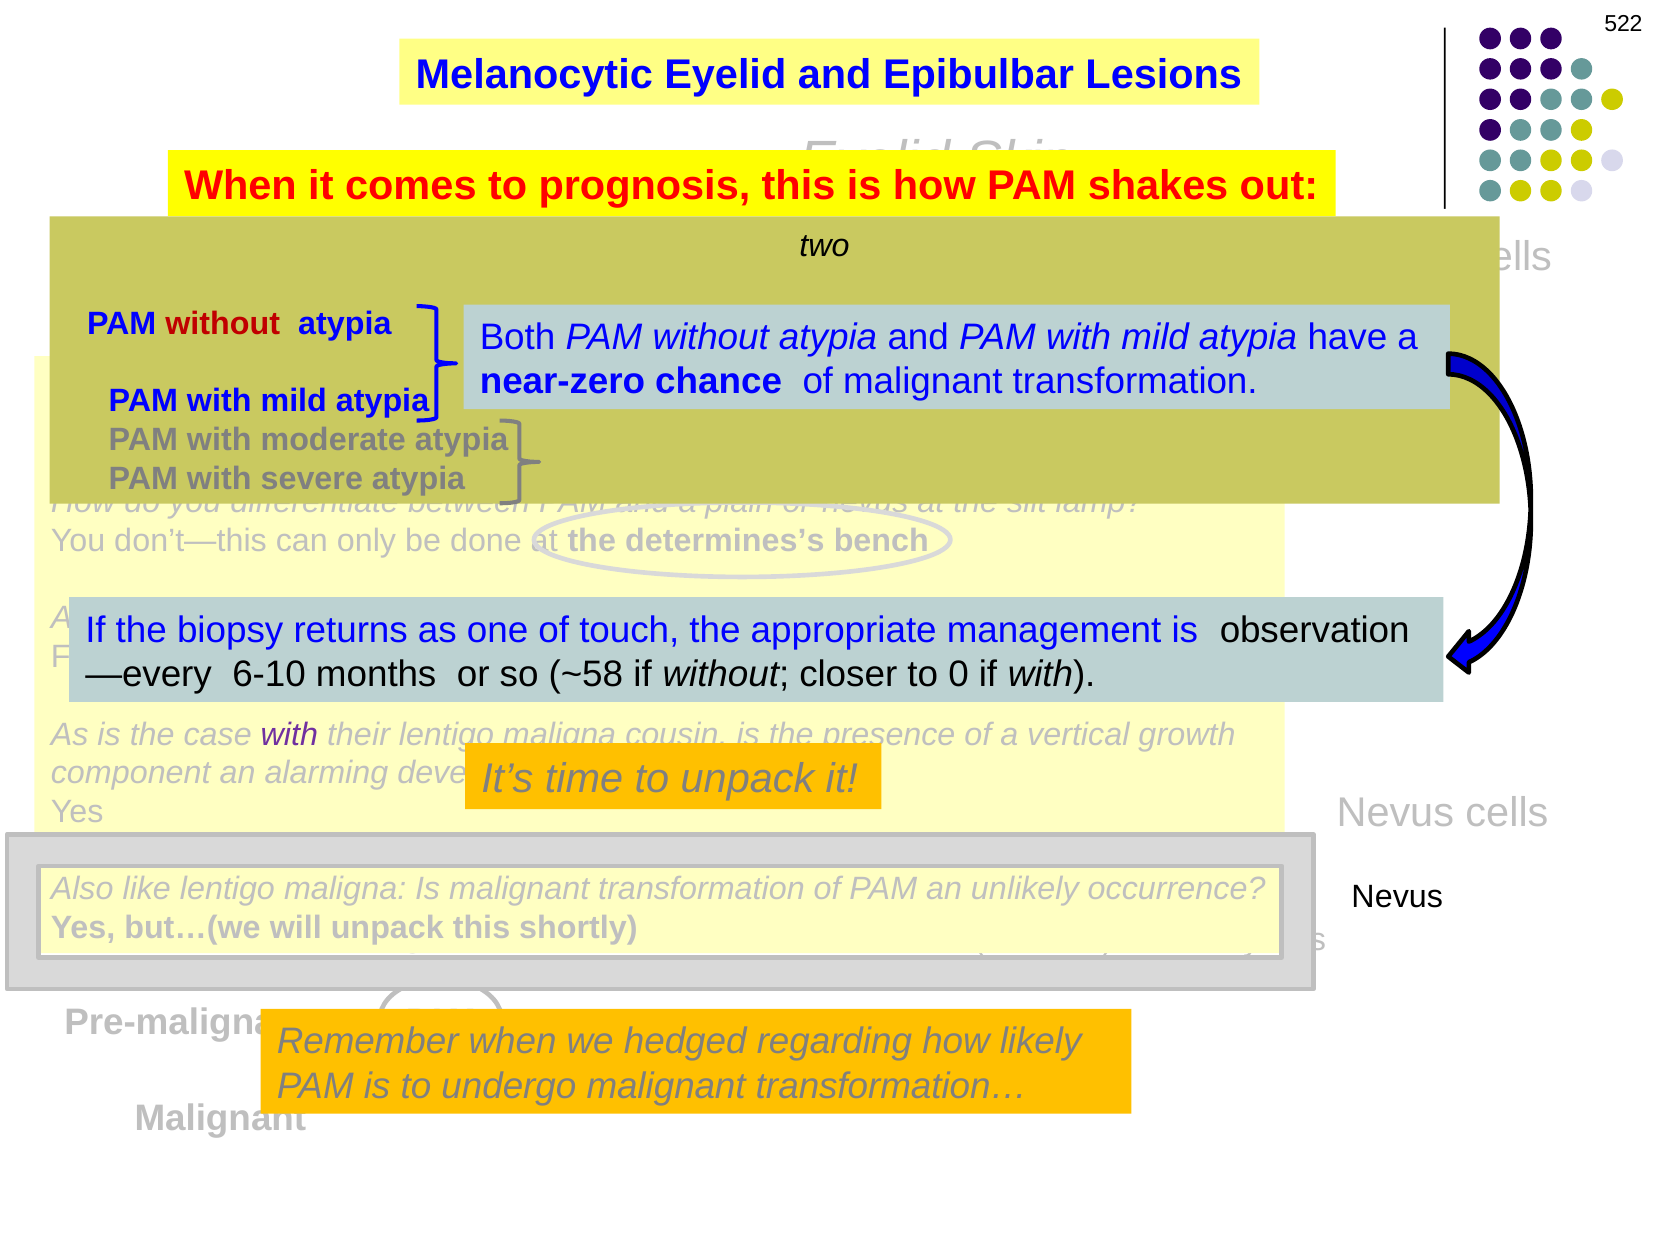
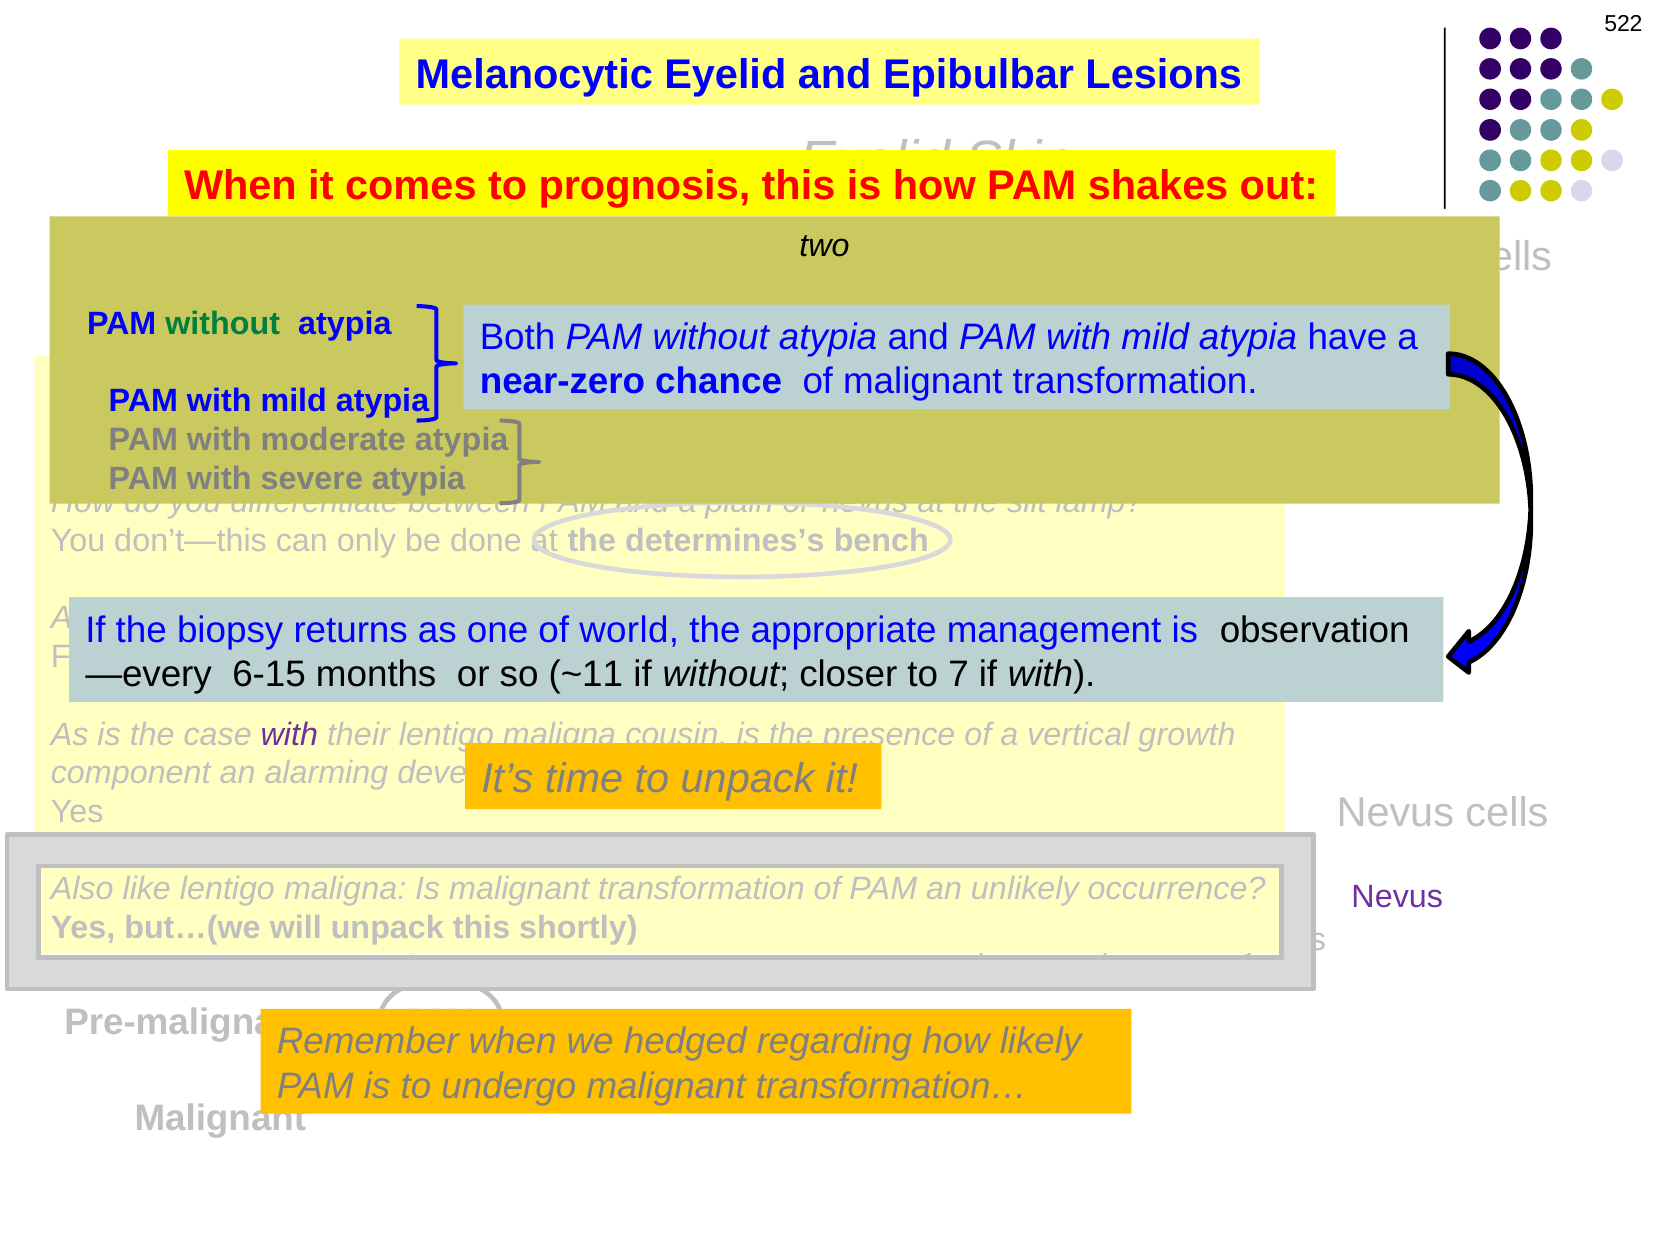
without at (223, 324) colour: red -> green
touch: touch -> world
6-10: 6-10 -> 6-15
~58: ~58 -> ~11
0: 0 -> 7
Nevus at (1397, 897) colour: black -> purple
